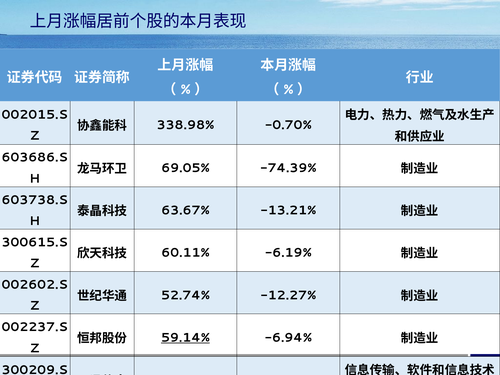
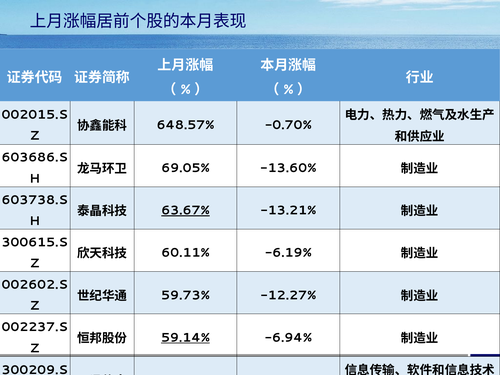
338.98%: 338.98% -> 648.57%
-74.39%: -74.39% -> -13.60%
63.67% underline: none -> present
52.74%: 52.74% -> 59.73%
